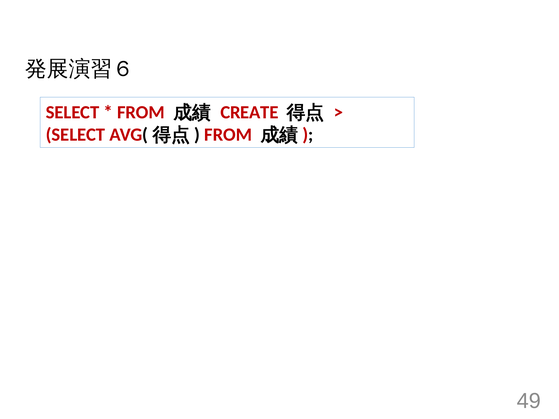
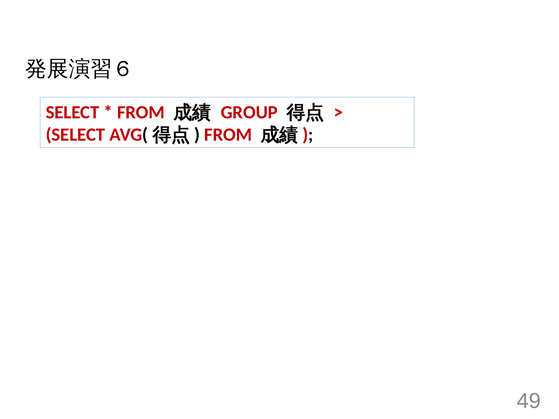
CREATE: CREATE -> GROUP
